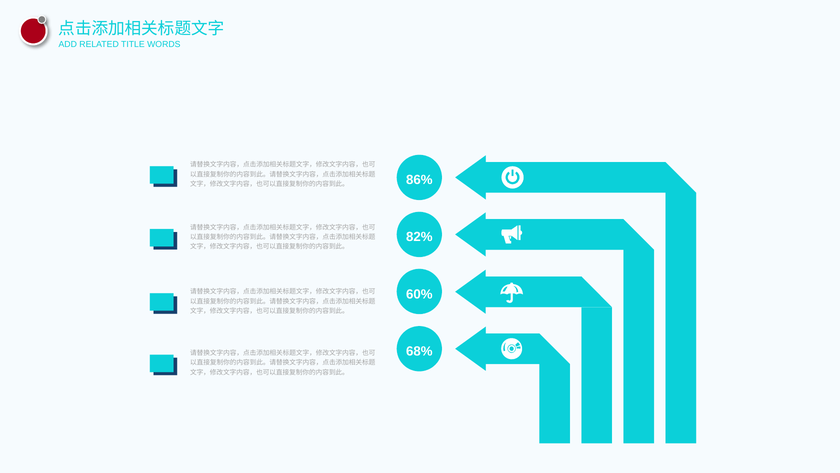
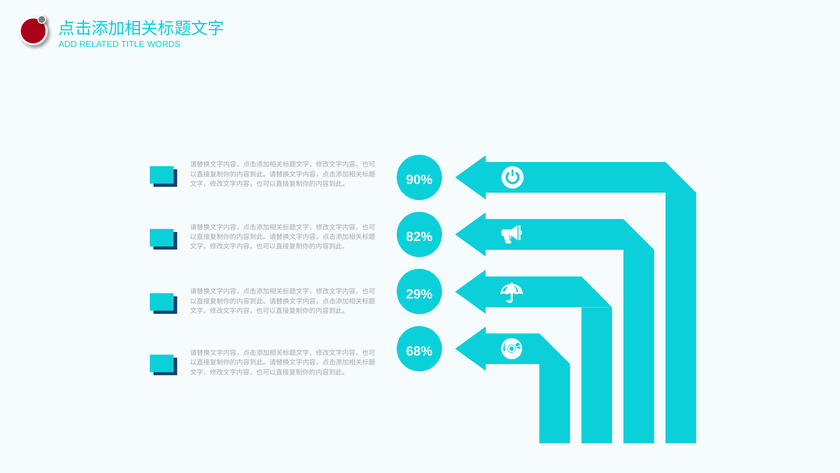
86%: 86% -> 90%
60%: 60% -> 29%
